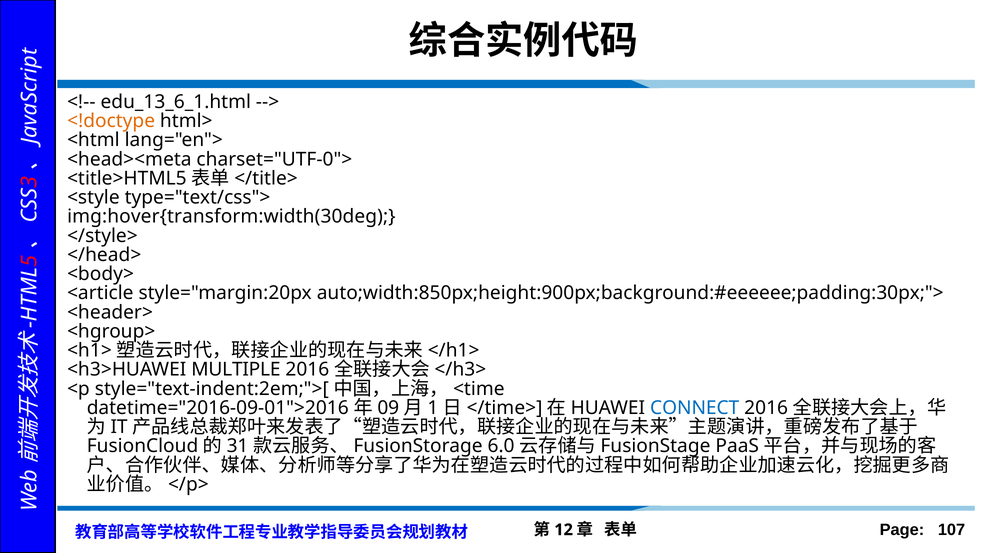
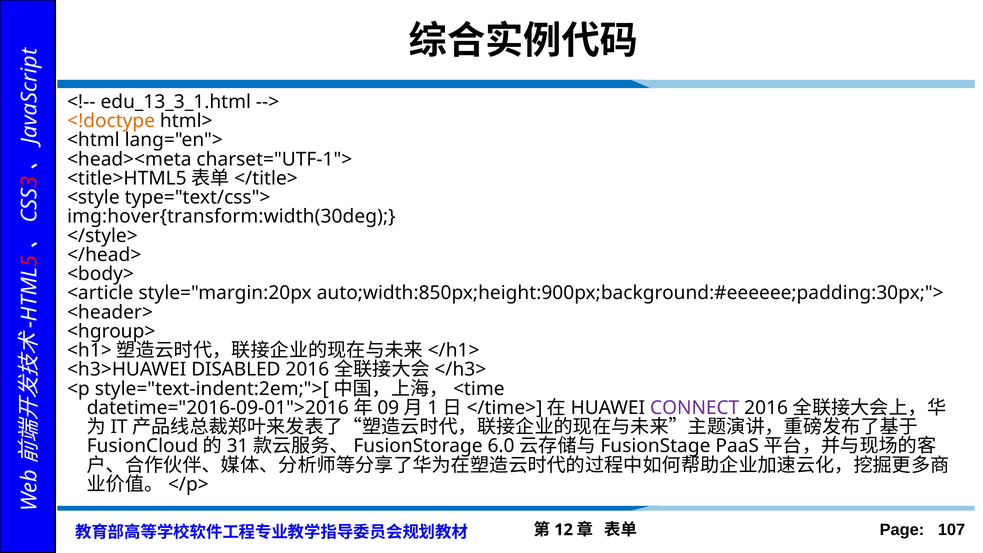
edu_13_6_1.html: edu_13_6_1.html -> edu_13_3_1.html
charset="UTF-0">: charset="UTF-0"> -> charset="UTF-1">
MULTIPLE: MULTIPLE -> DISABLED
CONNECT colour: blue -> purple
